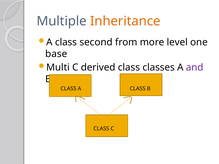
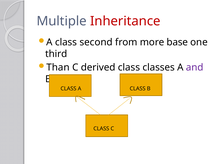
Inheritance colour: orange -> red
level: level -> base
base: base -> third
Multi: Multi -> Than
